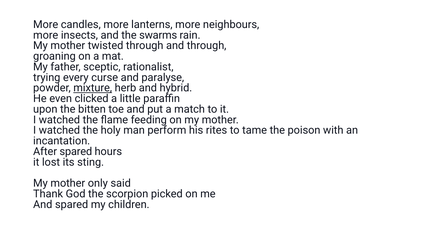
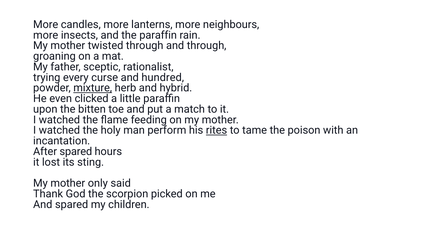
the swarms: swarms -> paraffin
paralyse: paralyse -> hundred
rites underline: none -> present
